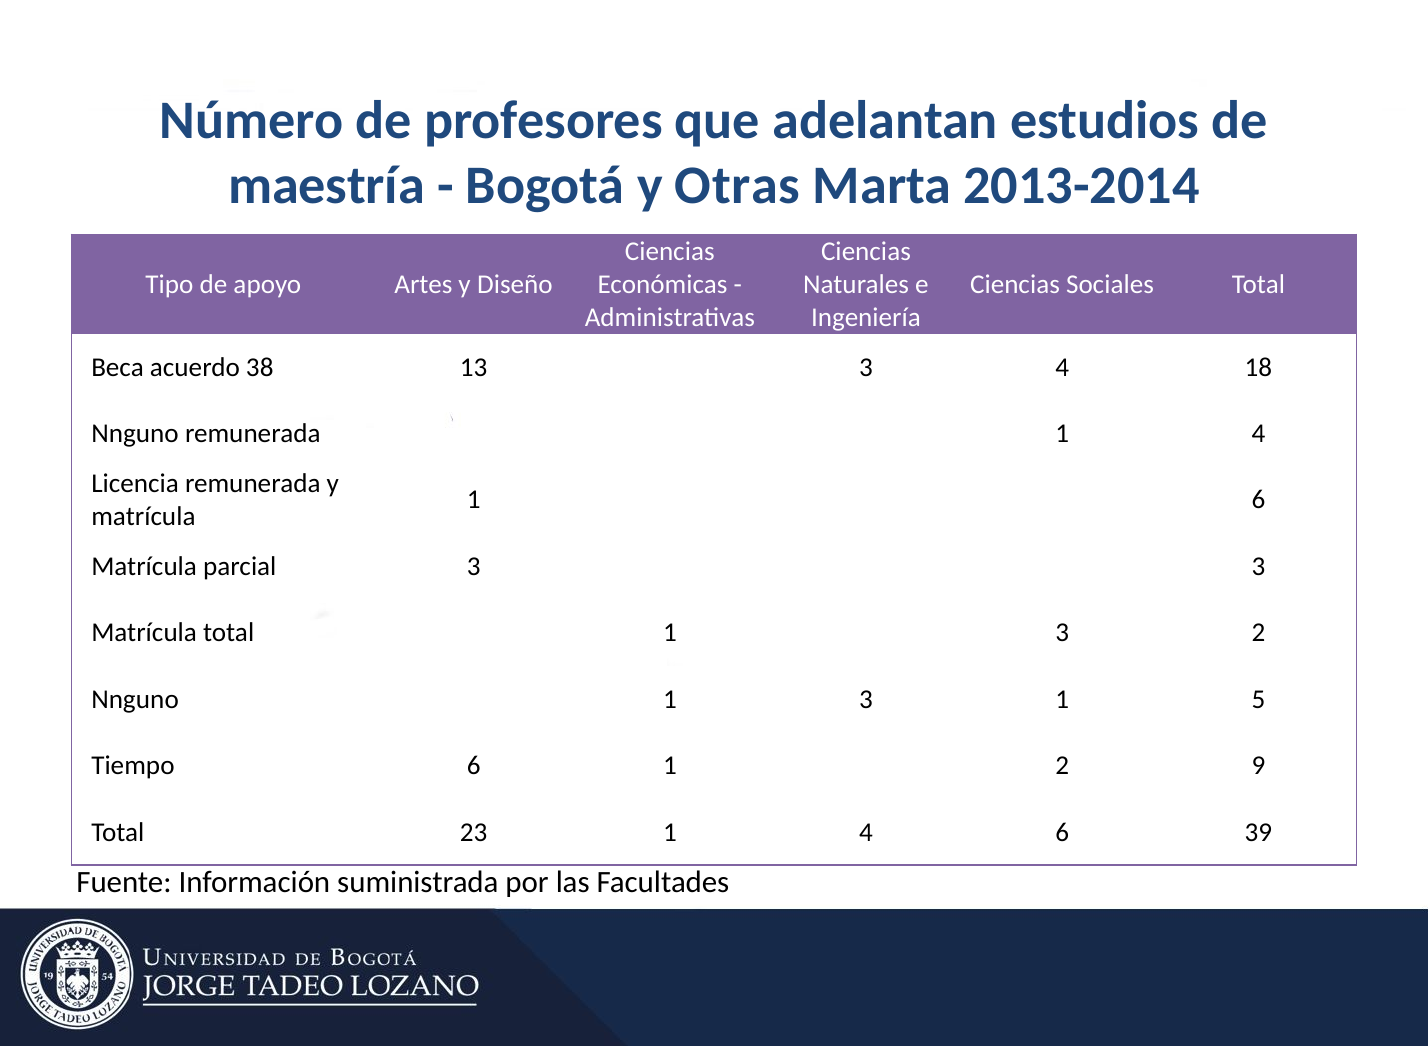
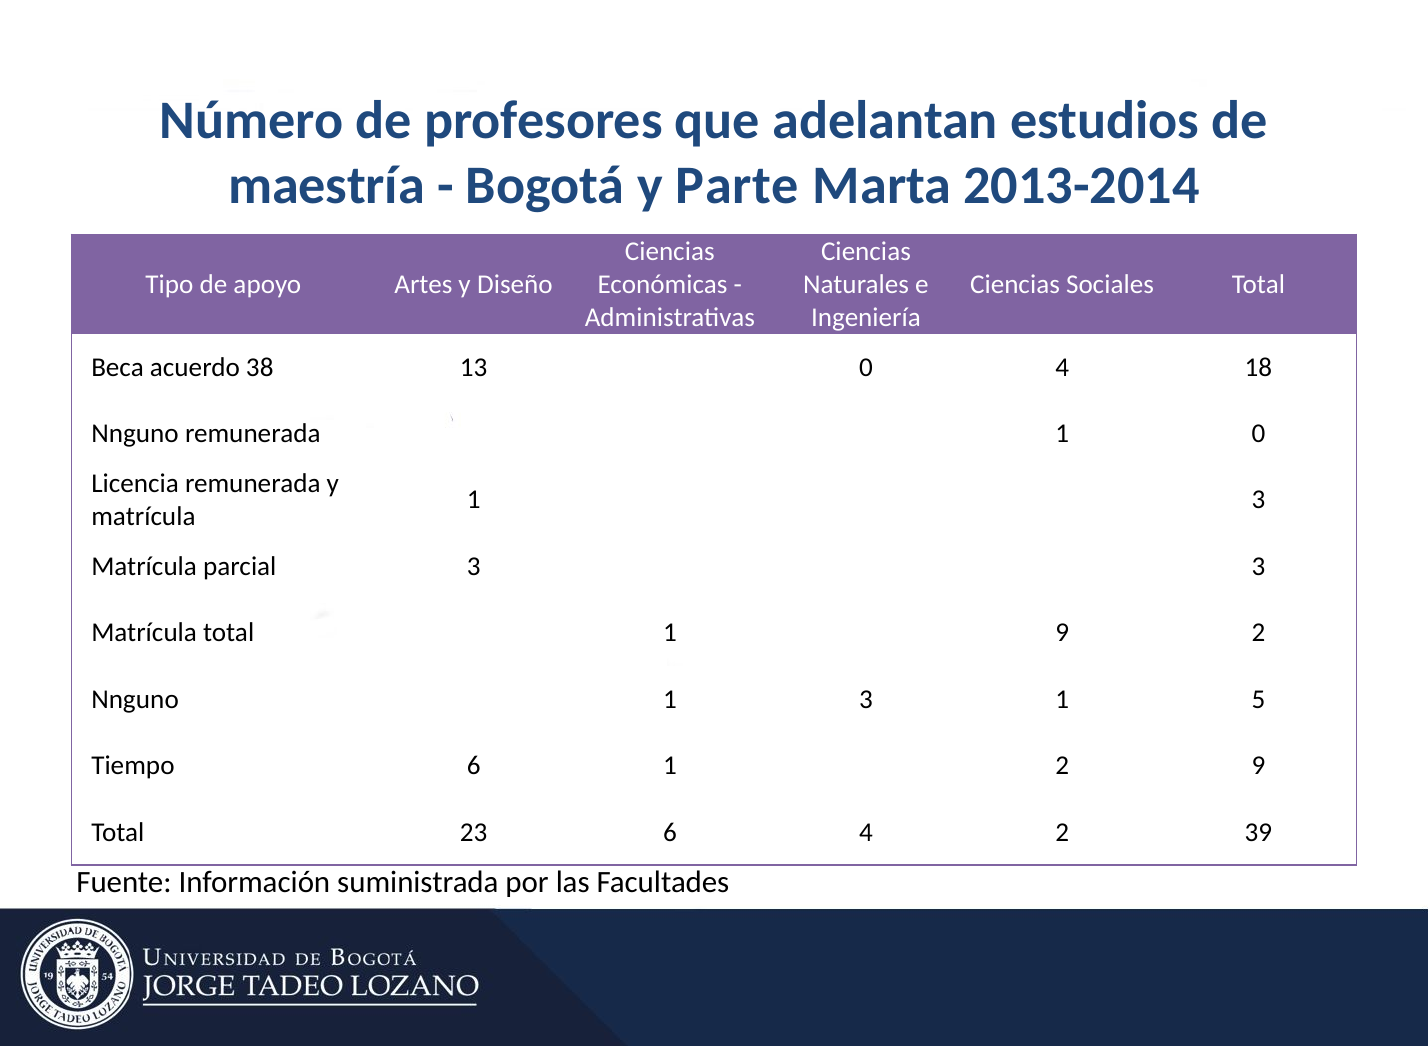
Otras: Otras -> Parte
13 3: 3 -> 0
remunerada 1 4: 4 -> 0
6 at (1258, 500): 6 -> 3
total 1 3: 3 -> 9
23 1: 1 -> 6
4 6: 6 -> 2
